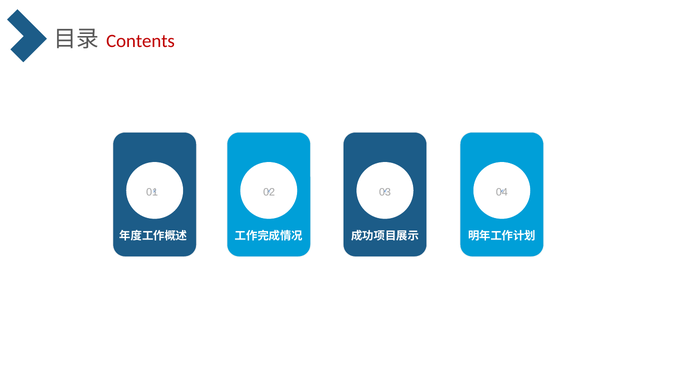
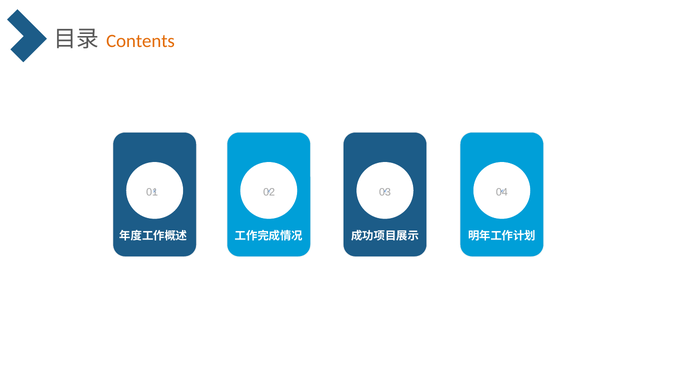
Contents colour: red -> orange
